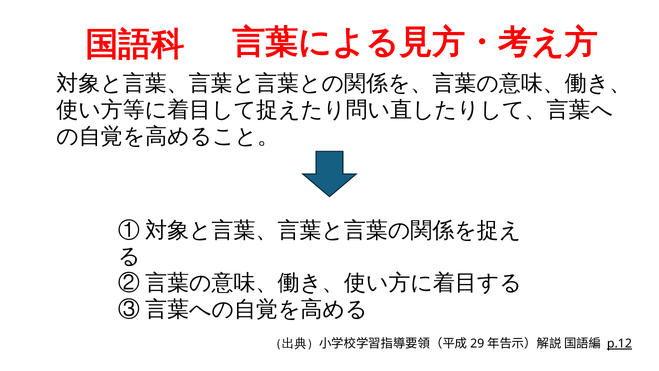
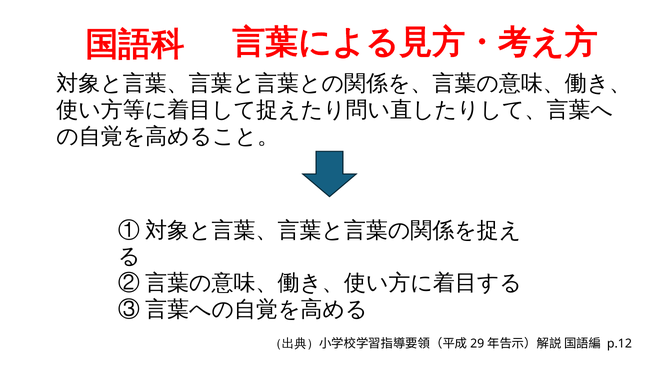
p.12 underline: present -> none
